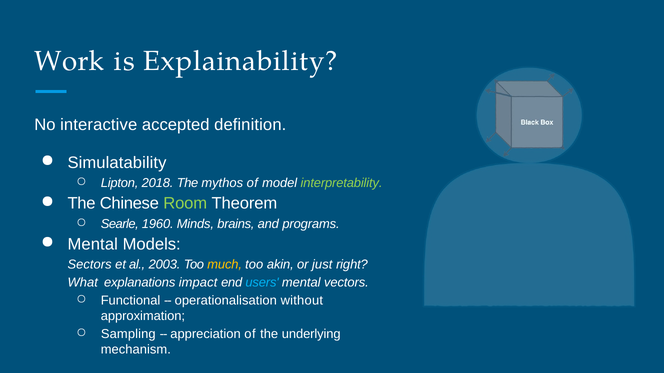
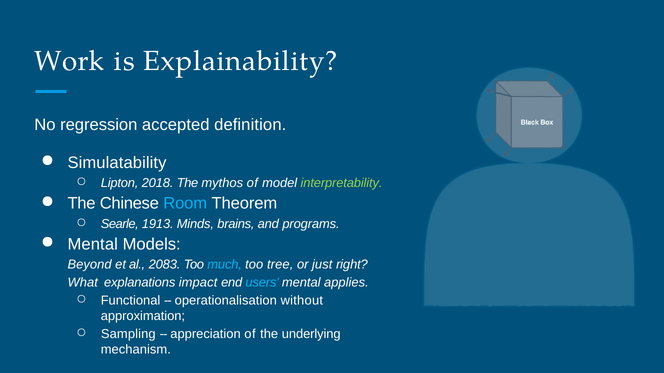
interactive: interactive -> regression
Room colour: light green -> light blue
1960: 1960 -> 1913
Sectors: Sectors -> Beyond
2003: 2003 -> 2083
much colour: yellow -> light blue
akin: akin -> tree
vectors: vectors -> applies
